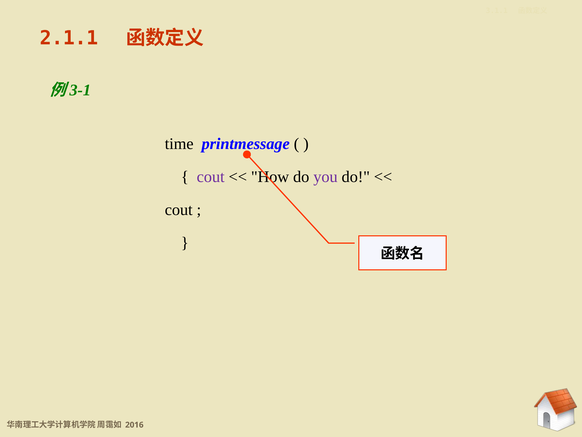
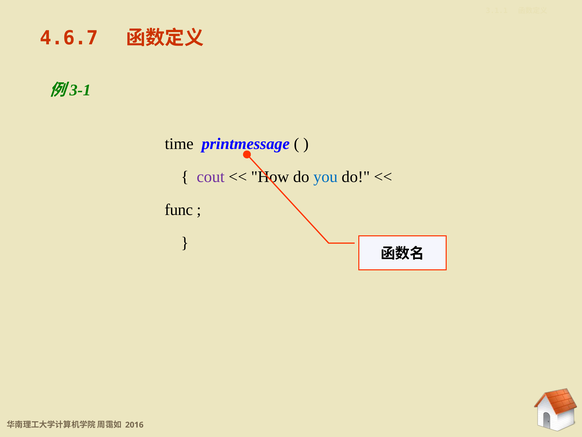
2.1.1: 2.1.1 -> 4.6.7
you colour: purple -> blue
cout at (179, 210): cout -> func
